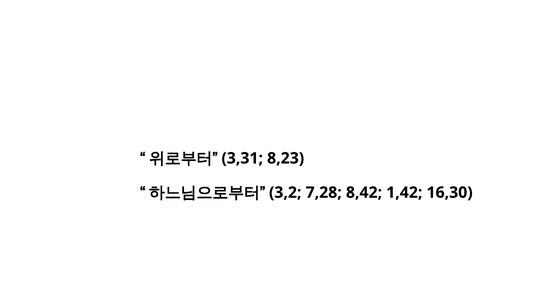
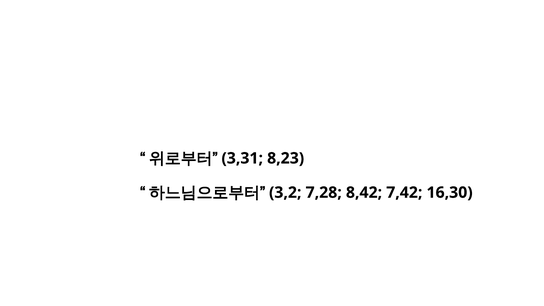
1,42: 1,42 -> 7,42
